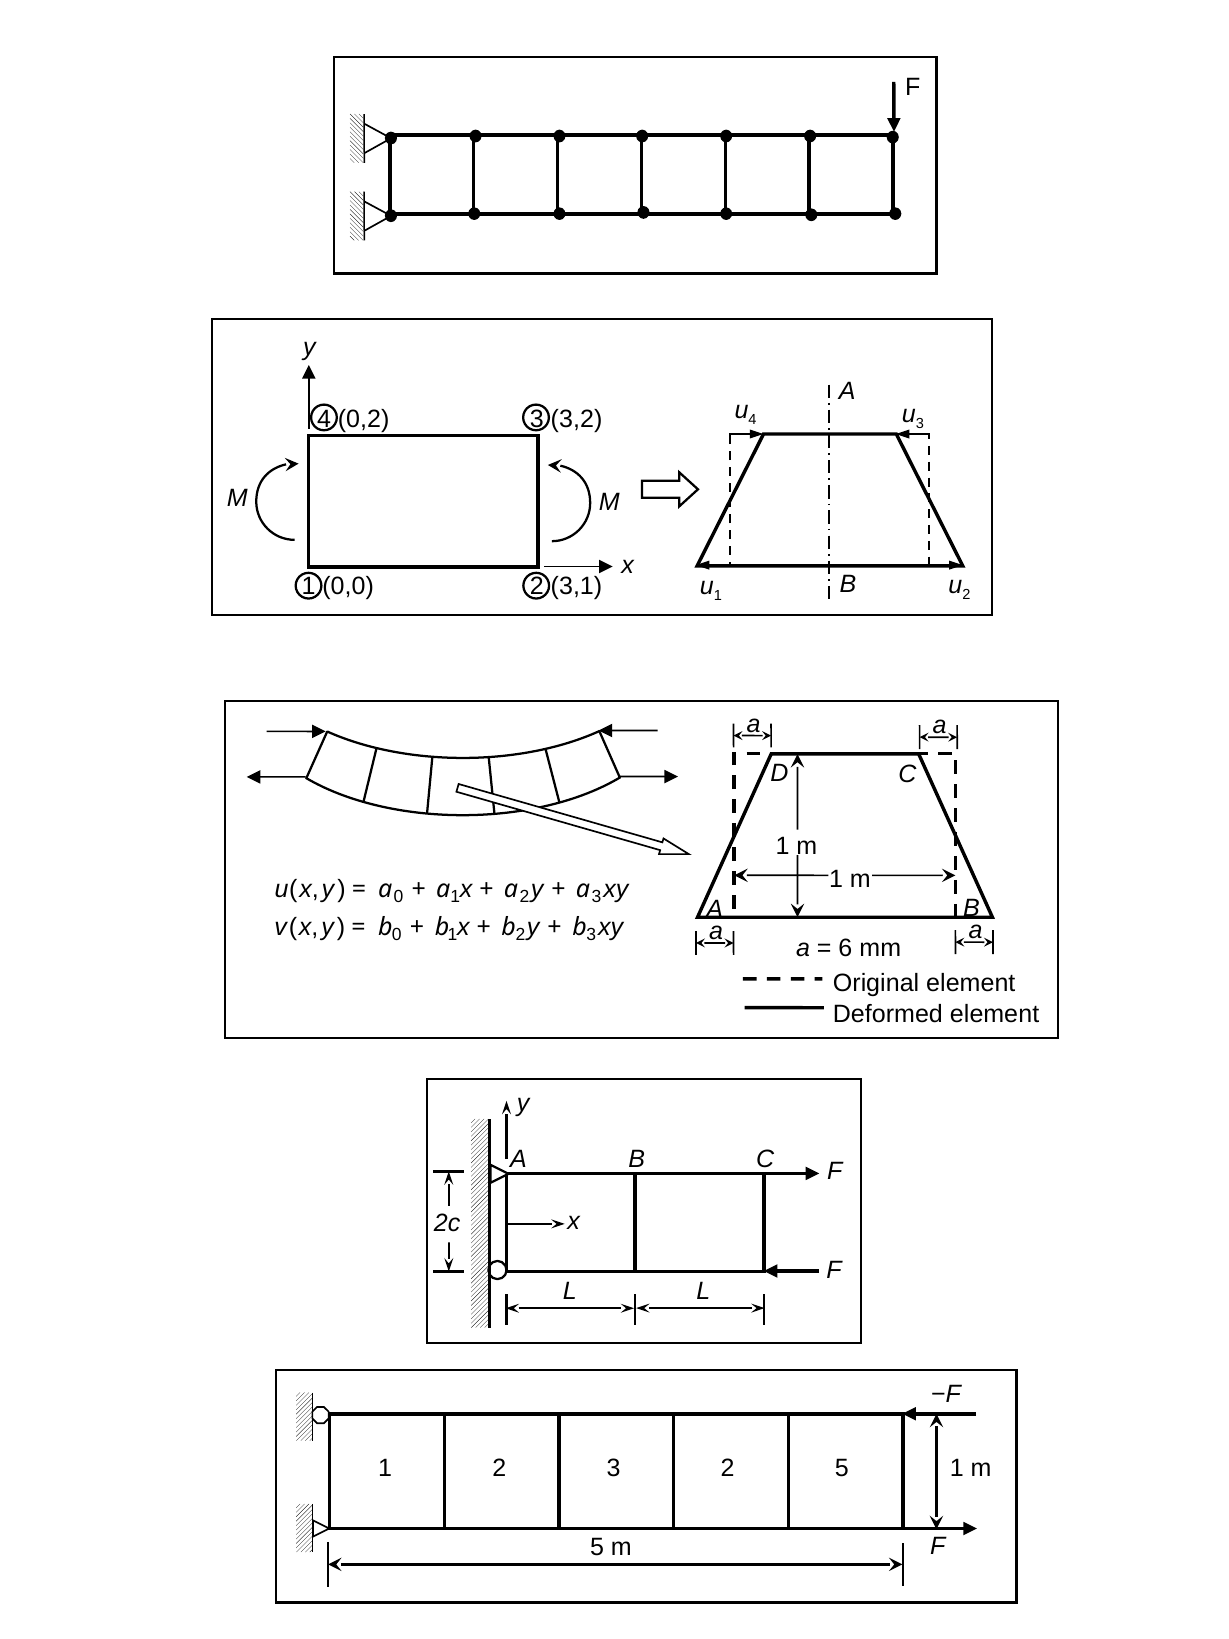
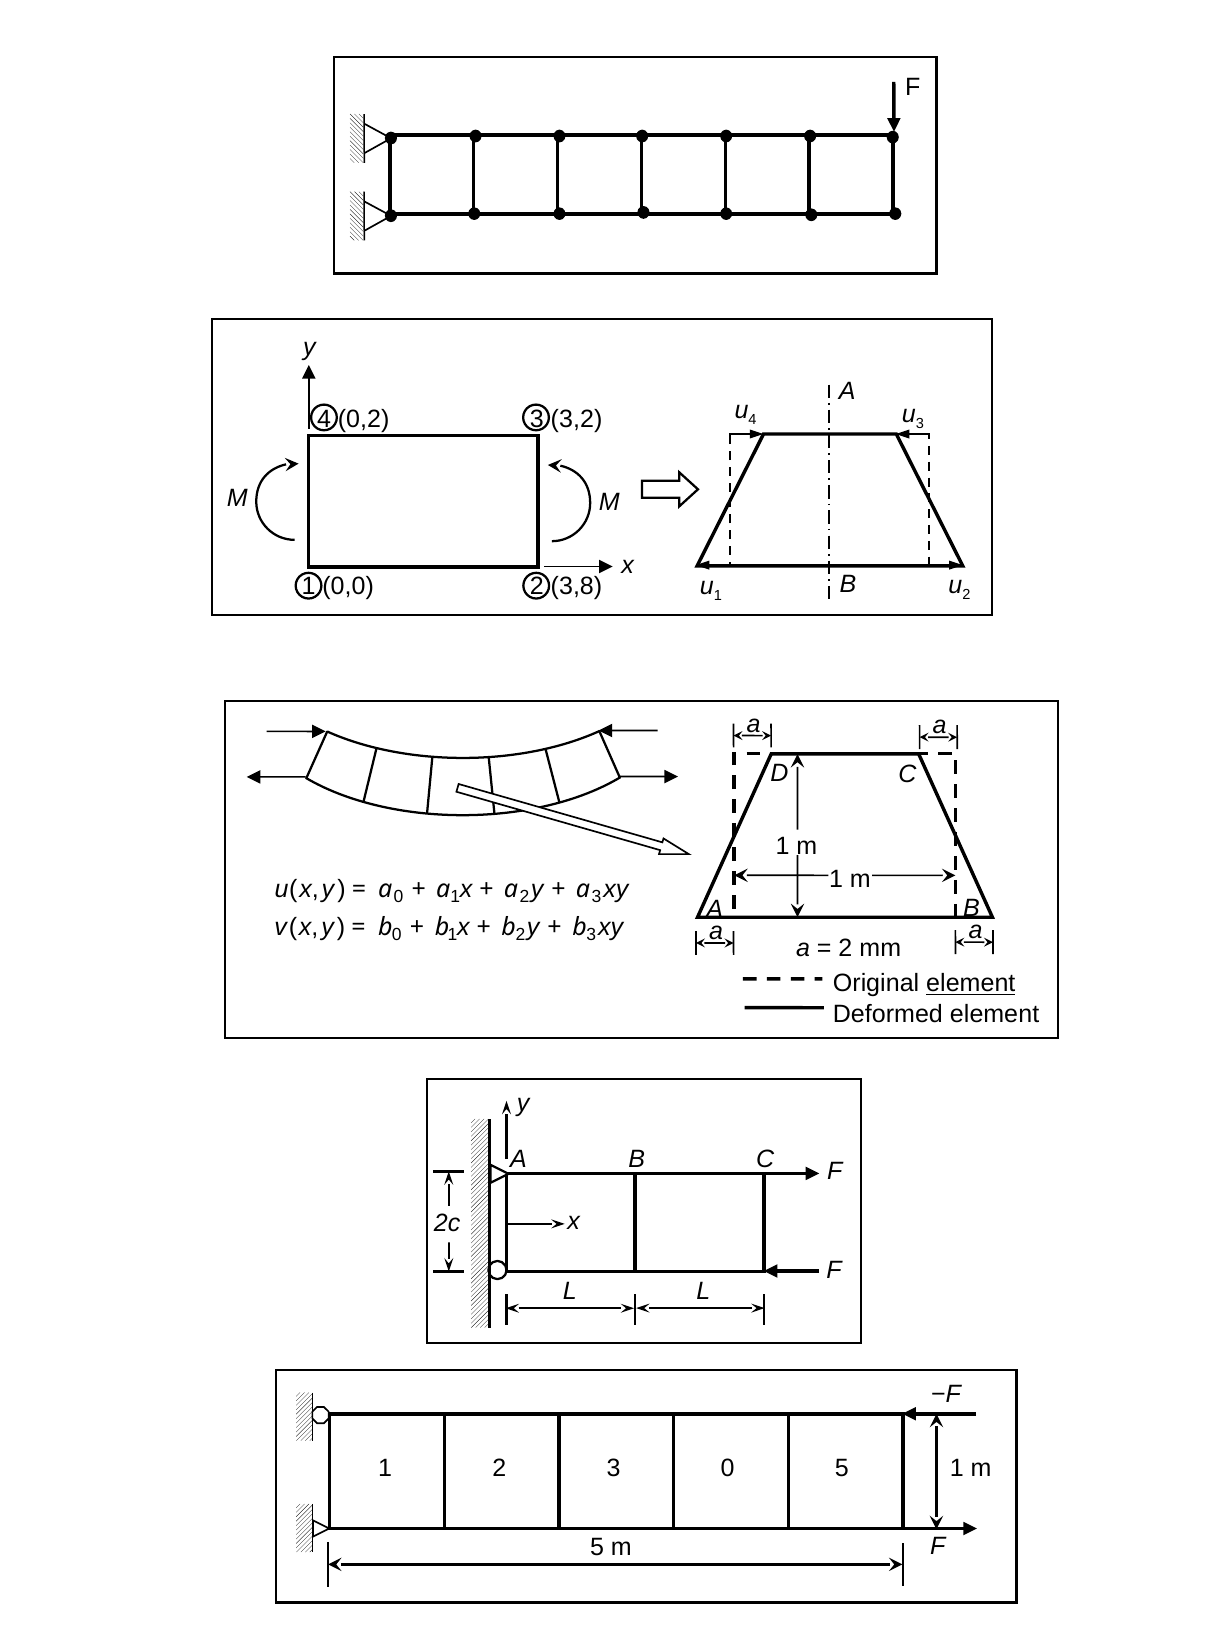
3,1: 3,1 -> 3,8
6 at (845, 948): 6 -> 2
element at (971, 984) underline: none -> present
2 at (728, 1468): 2 -> 0
